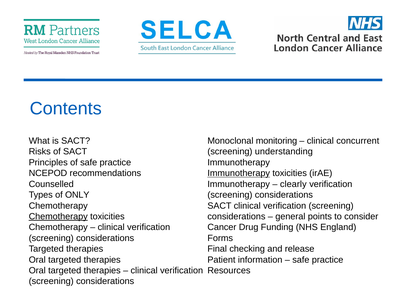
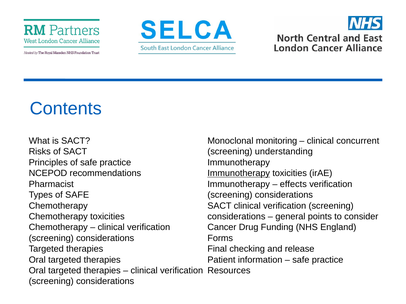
Counselled: Counselled -> Pharmacist
clearly: clearly -> effects
Types of ONLY: ONLY -> SAFE
Chemotherapy at (58, 217) underline: present -> none
